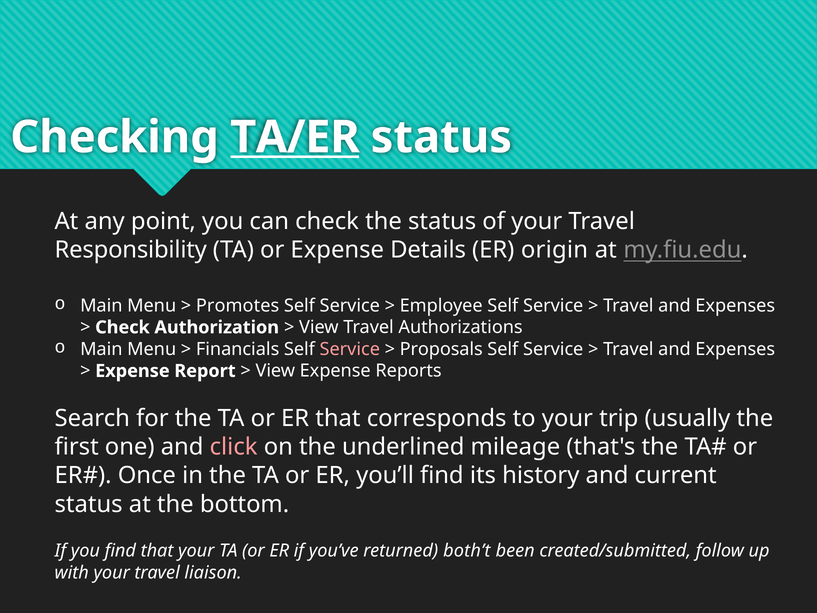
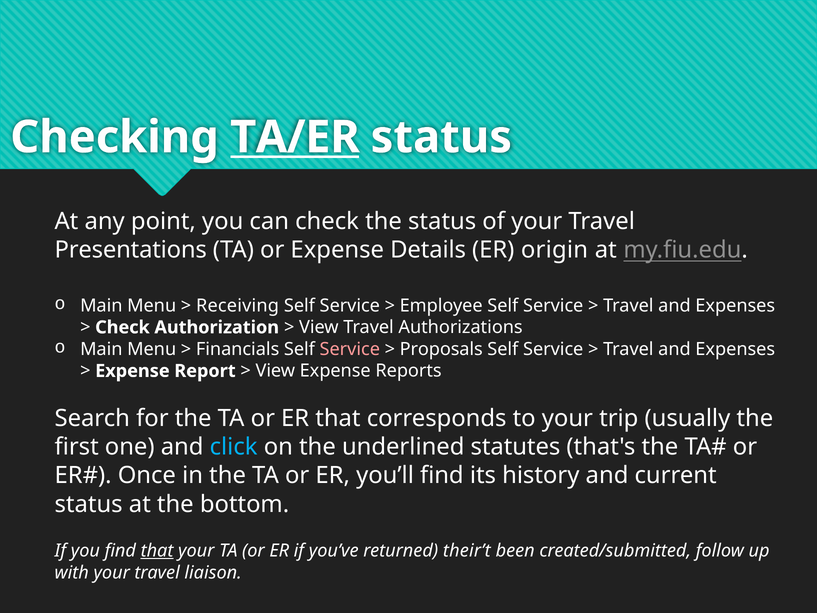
Responsibility: Responsibility -> Presentations
Promotes: Promotes -> Receiving
click colour: pink -> light blue
mileage: mileage -> statutes
that at (157, 551) underline: none -> present
both’t: both’t -> their’t
